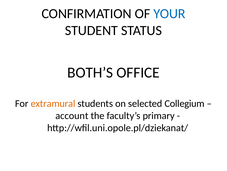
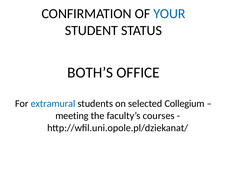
extramural colour: orange -> blue
account: account -> meeting
primary: primary -> courses
